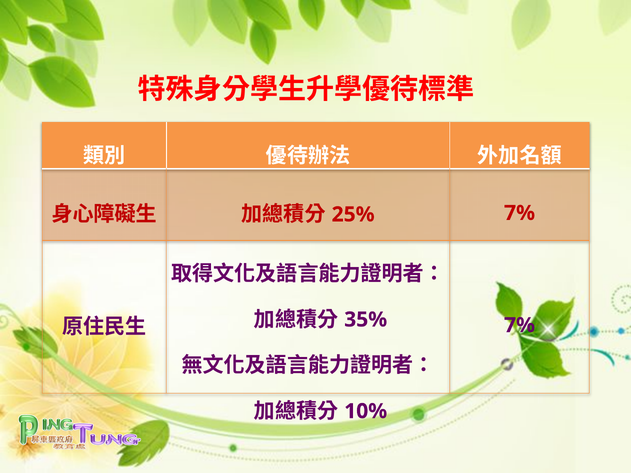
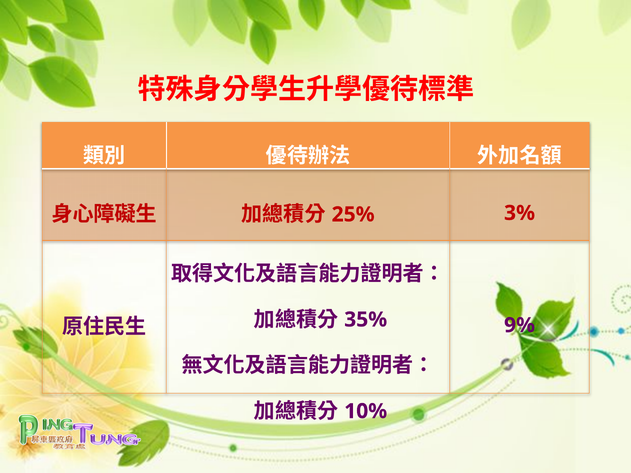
7% at (520, 213): 7% -> 3%
7% at (520, 325): 7% -> 9%
